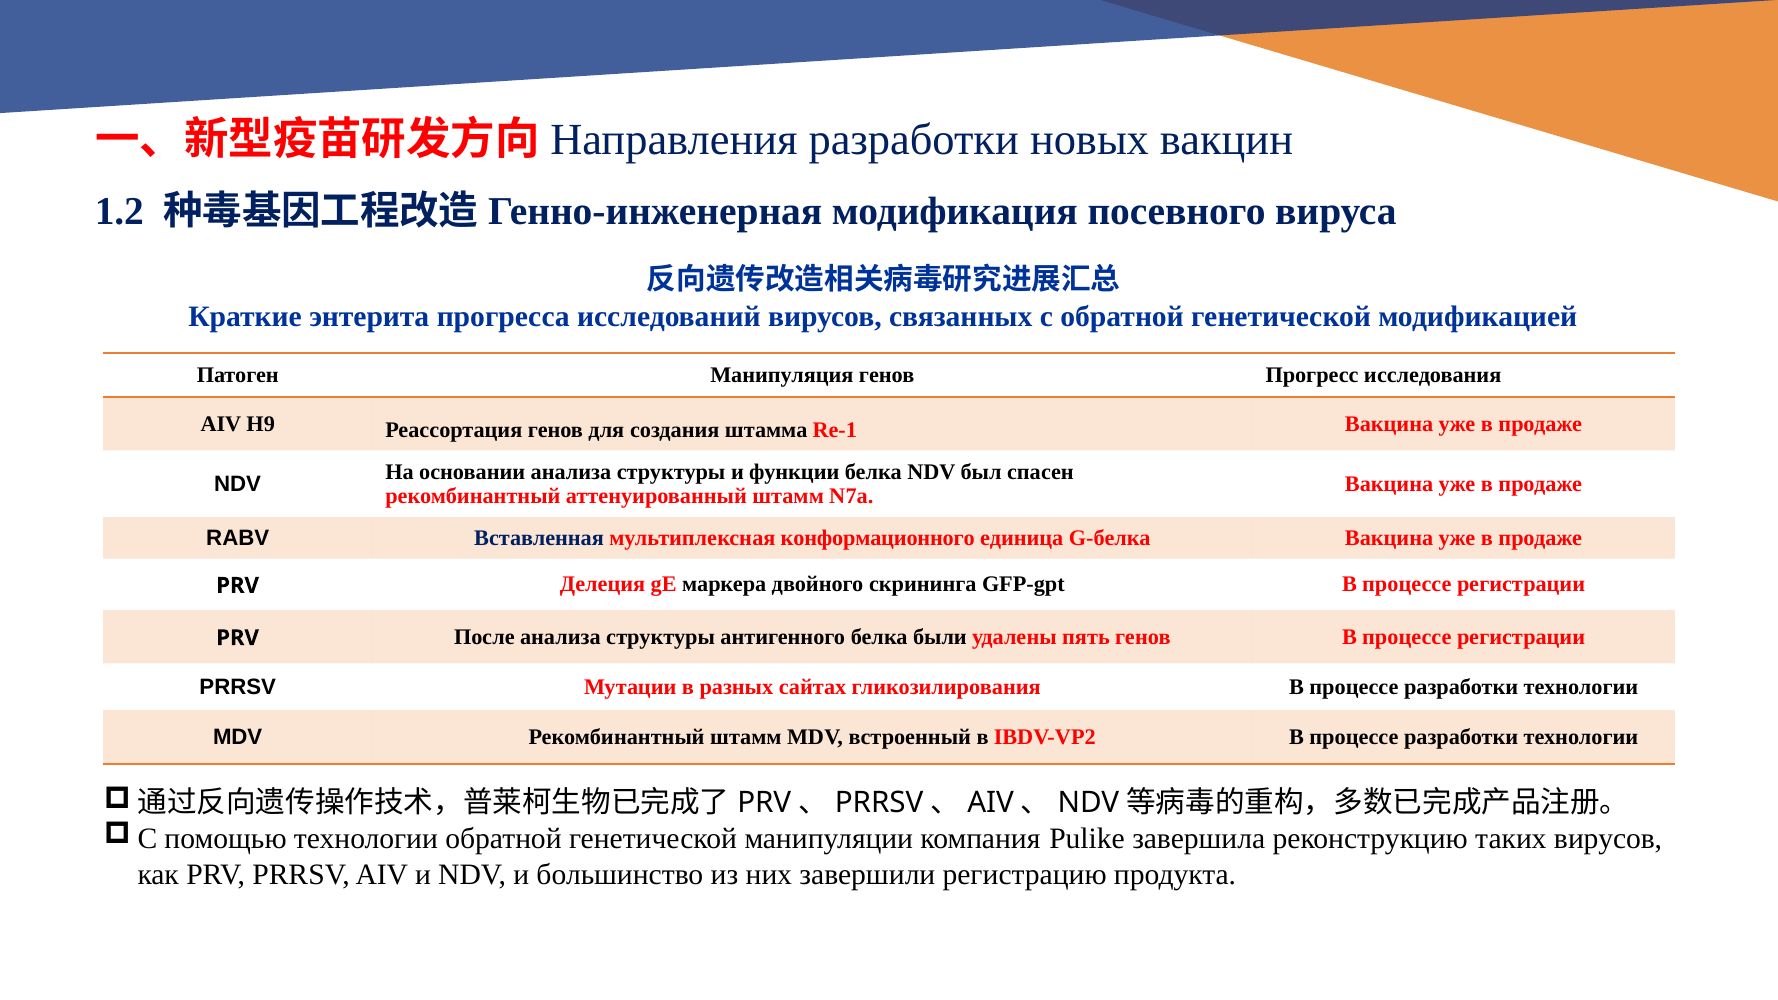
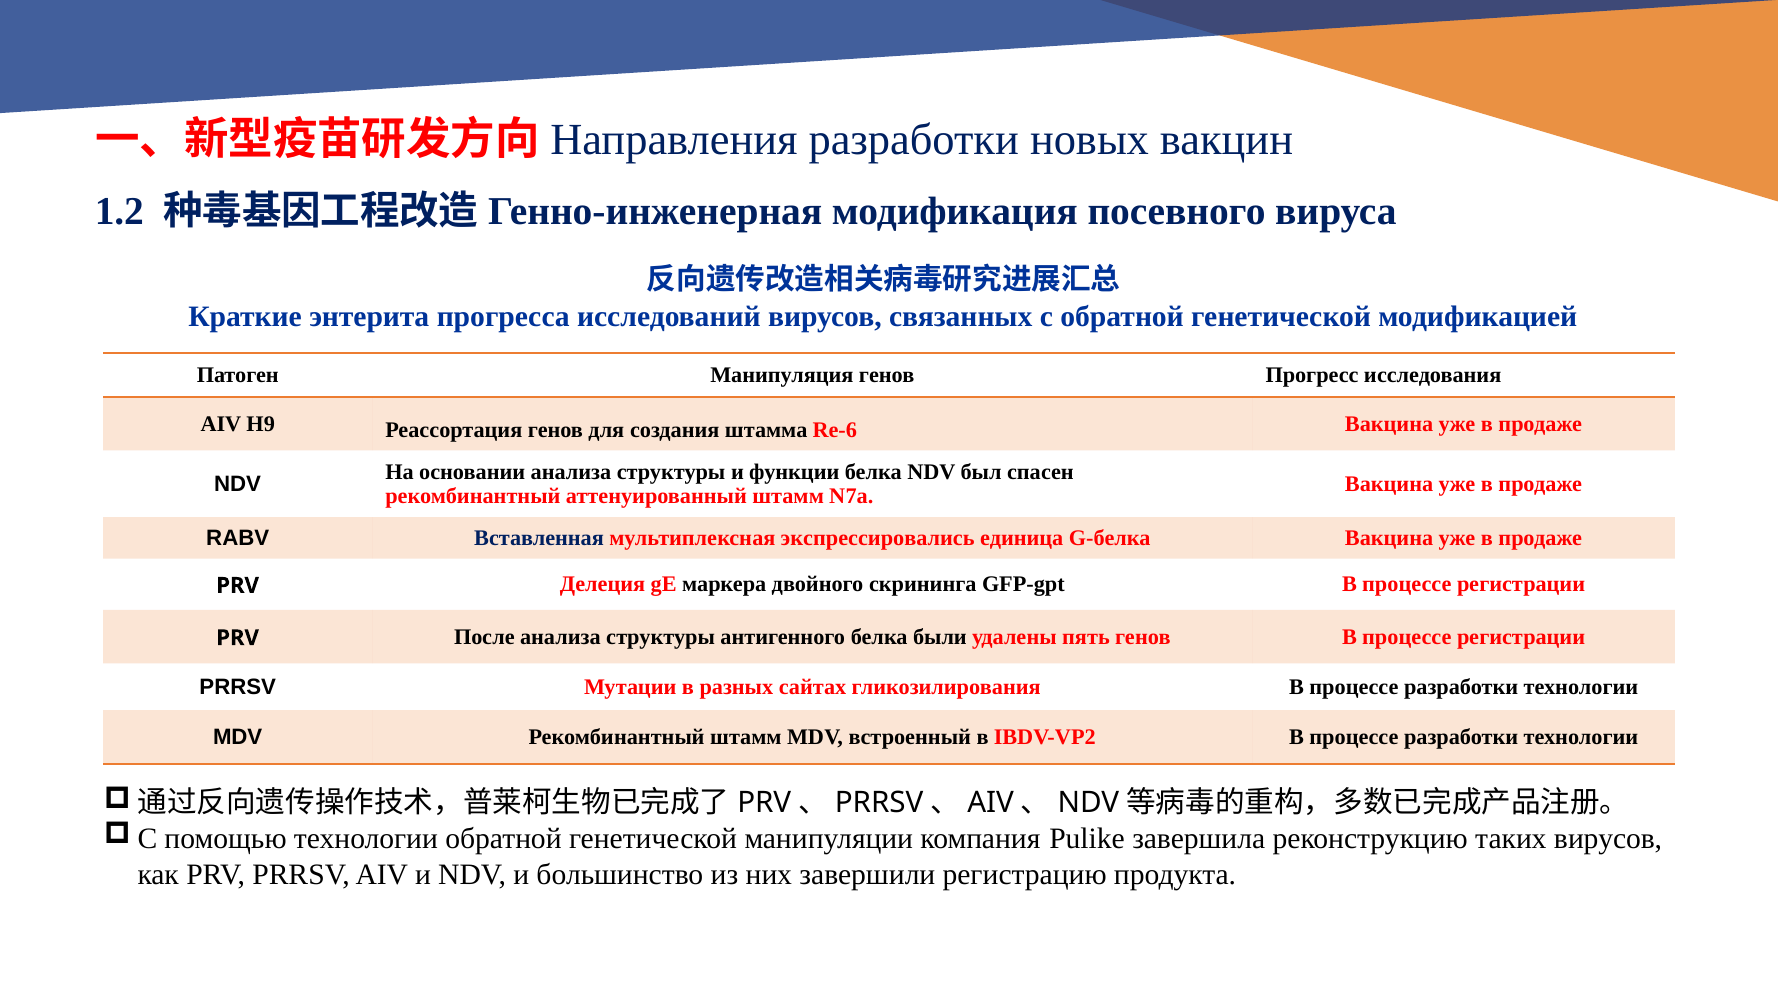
Re-1: Re-1 -> Re-6
конформационного: конформационного -> экспрессировались
